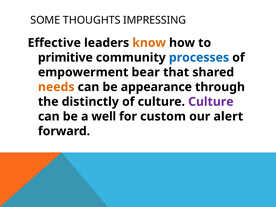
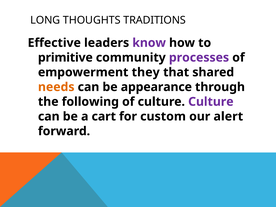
SOME: SOME -> LONG
IMPRESSING: IMPRESSING -> TRADITIONS
know colour: orange -> purple
processes colour: blue -> purple
bear: bear -> they
distinctly: distinctly -> following
well: well -> cart
